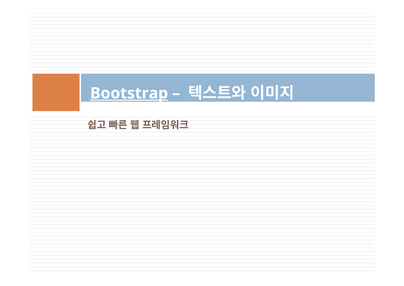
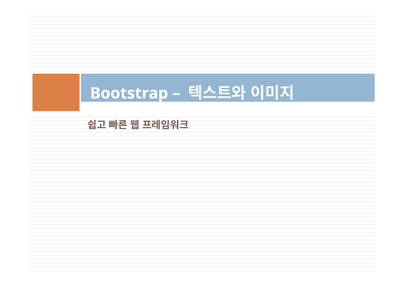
Bootstrap underline: present -> none
